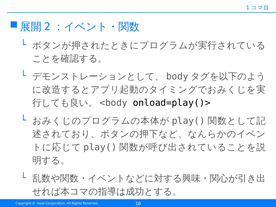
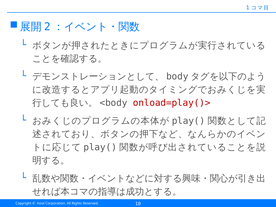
onload=play()> colour: black -> red
